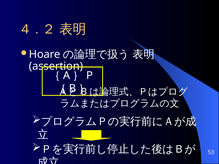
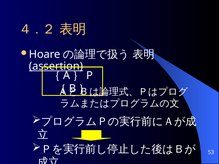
assertion underline: none -> present
